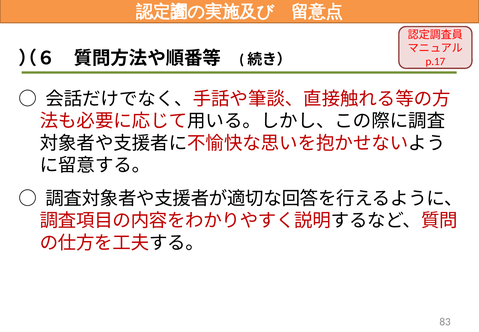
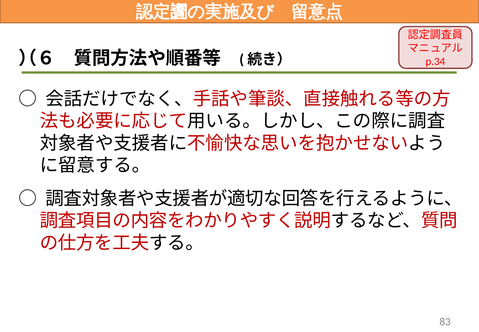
p.17: p.17 -> p.34
